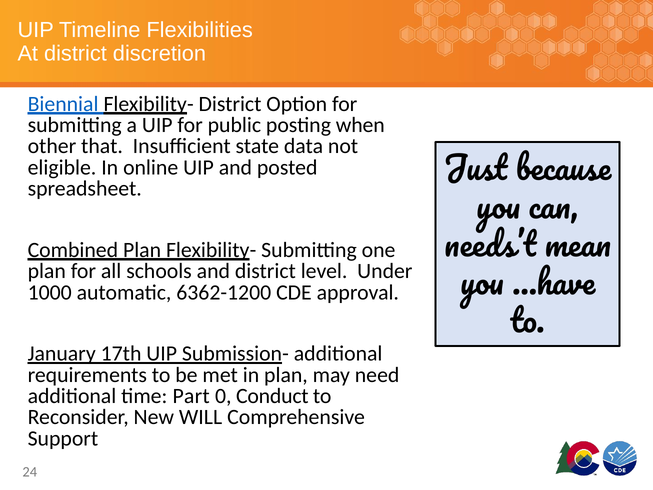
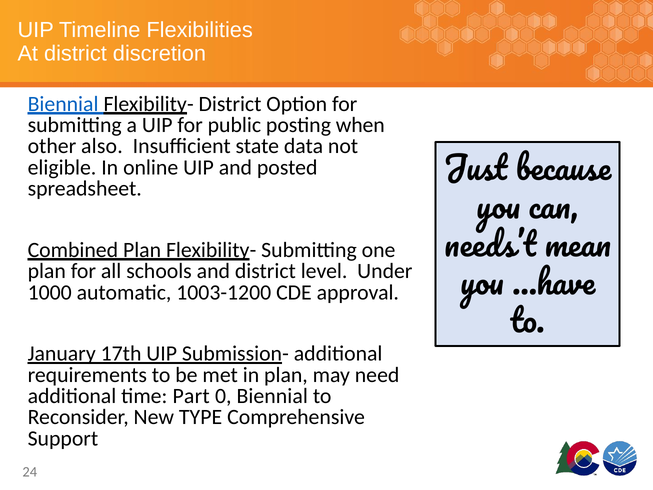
that: that -> also
6362-1200: 6362-1200 -> 1003-1200
0 Conduct: Conduct -> Biennial
WILL: WILL -> TYPE
